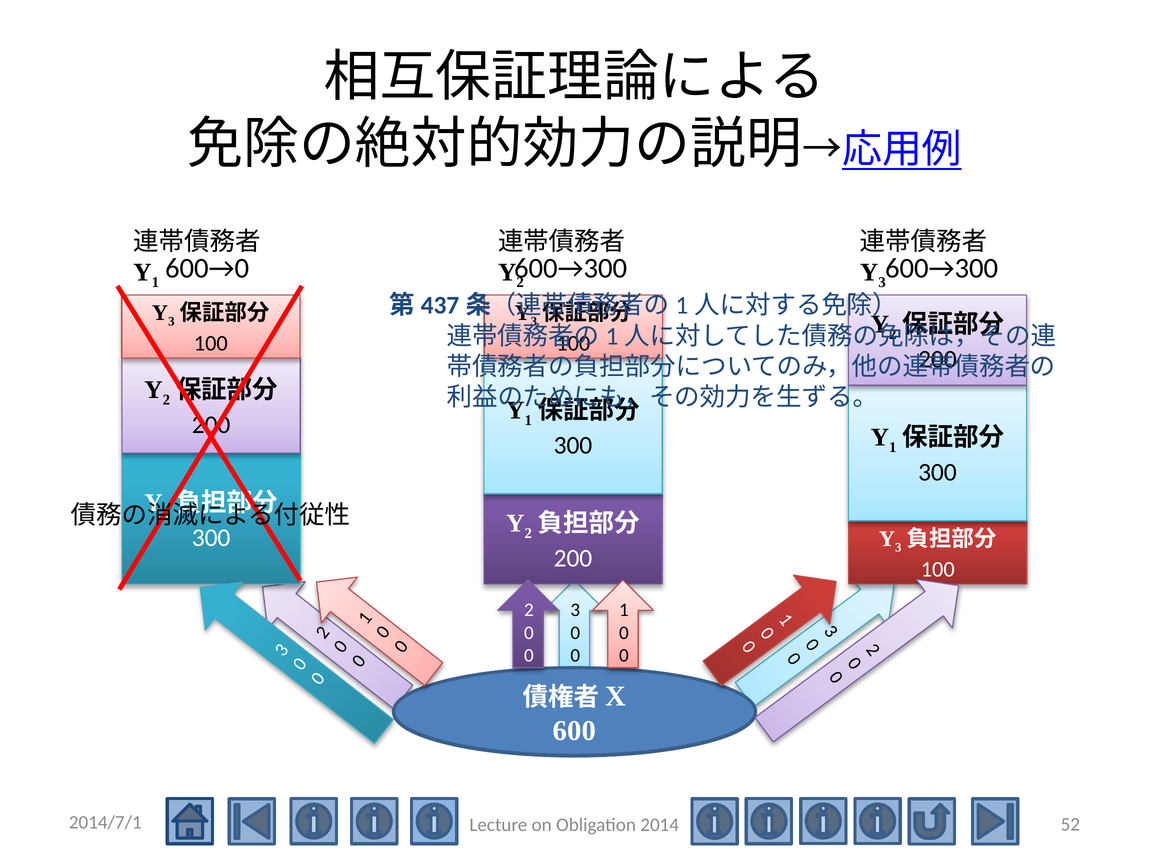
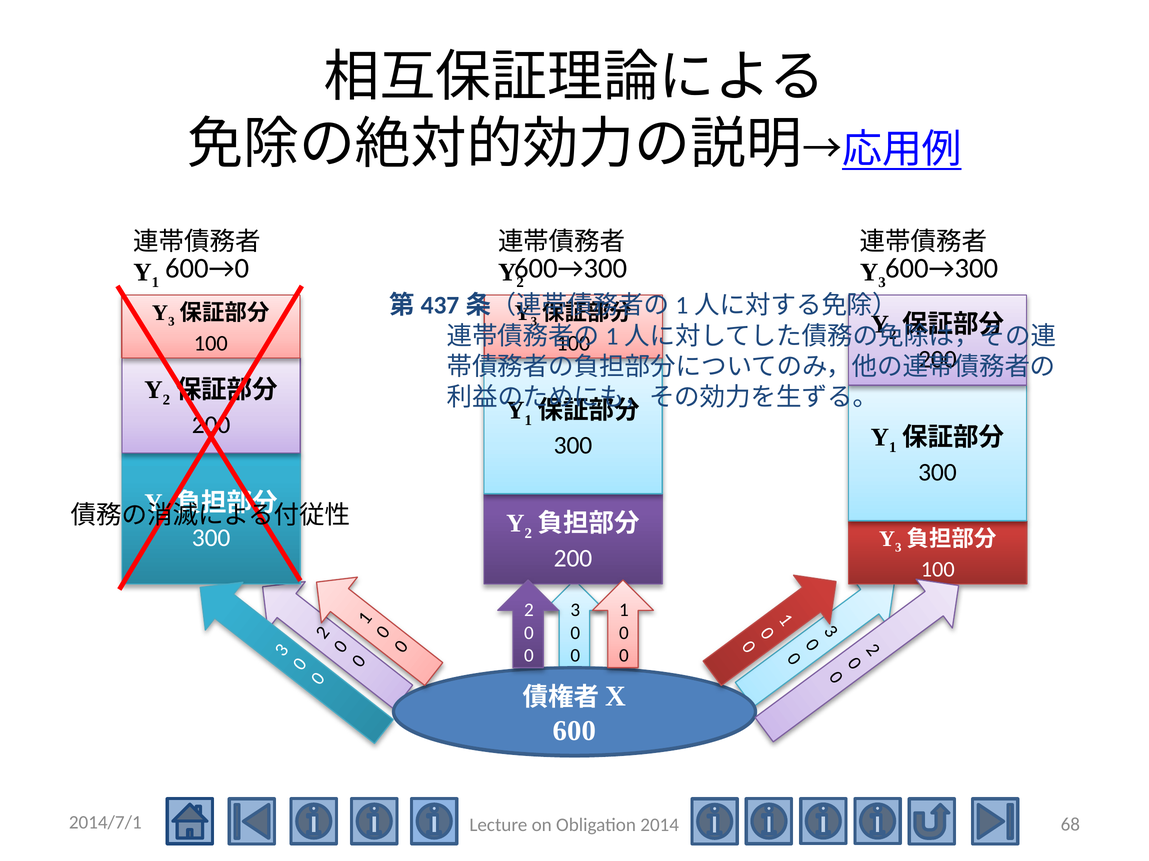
52: 52 -> 68
